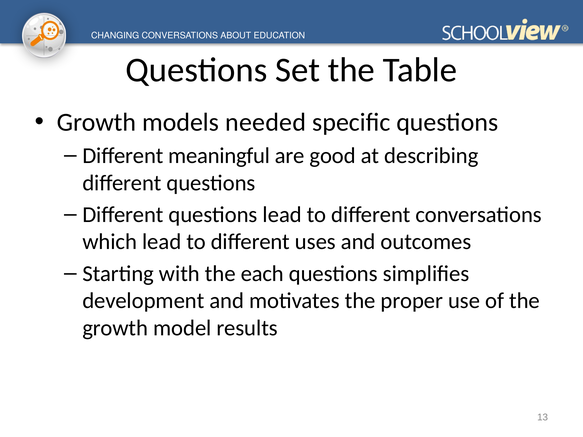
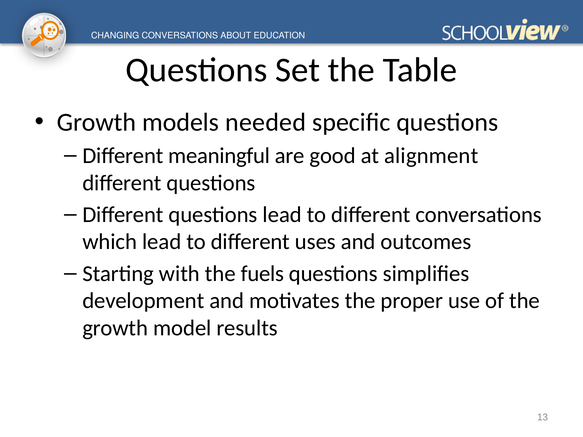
describing: describing -> alignment
each: each -> fuels
